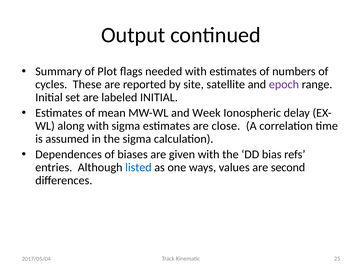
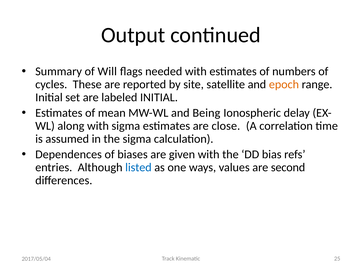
Plot: Plot -> Will
epoch colour: purple -> orange
Week: Week -> Being
